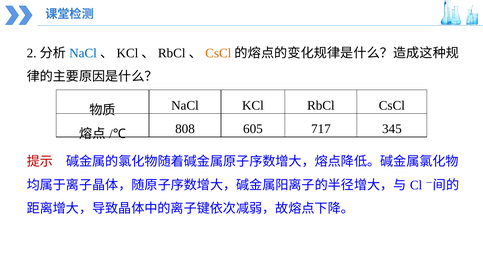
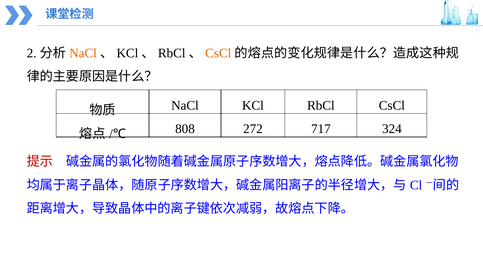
NaCl at (83, 53) colour: blue -> orange
605: 605 -> 272
345: 345 -> 324
